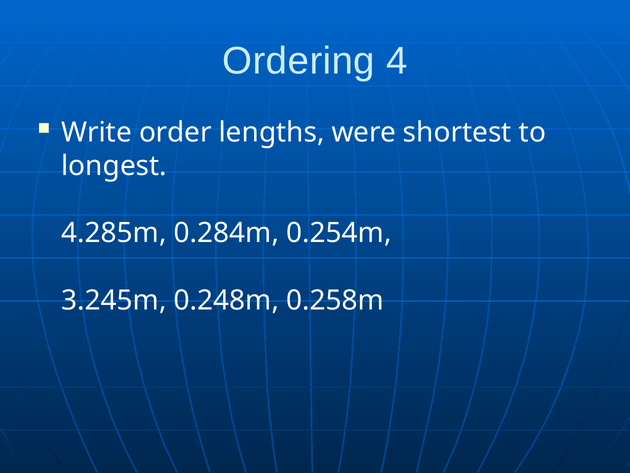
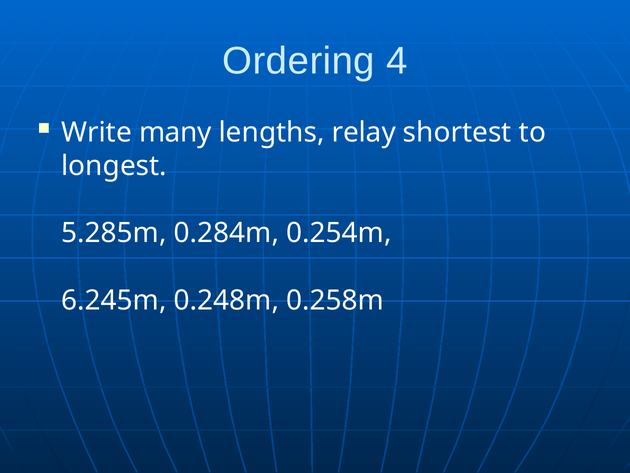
order: order -> many
were: were -> relay
4.285m: 4.285m -> 5.285m
3.245m: 3.245m -> 6.245m
